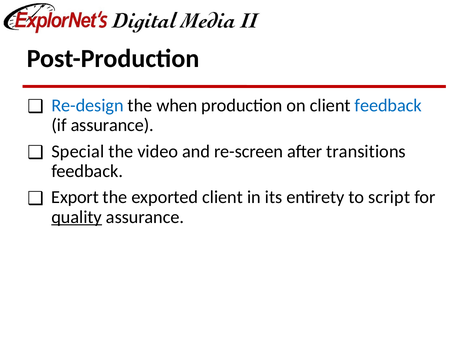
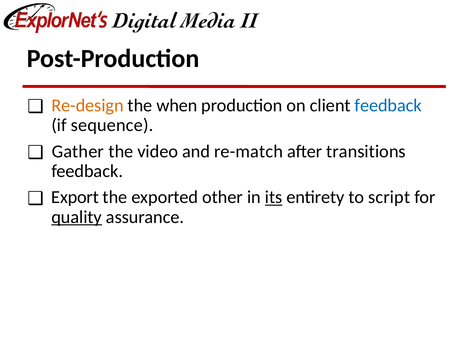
Re-design colour: blue -> orange
if assurance: assurance -> sequence
Special: Special -> Gather
re-screen: re-screen -> re-match
exported client: client -> other
its underline: none -> present
